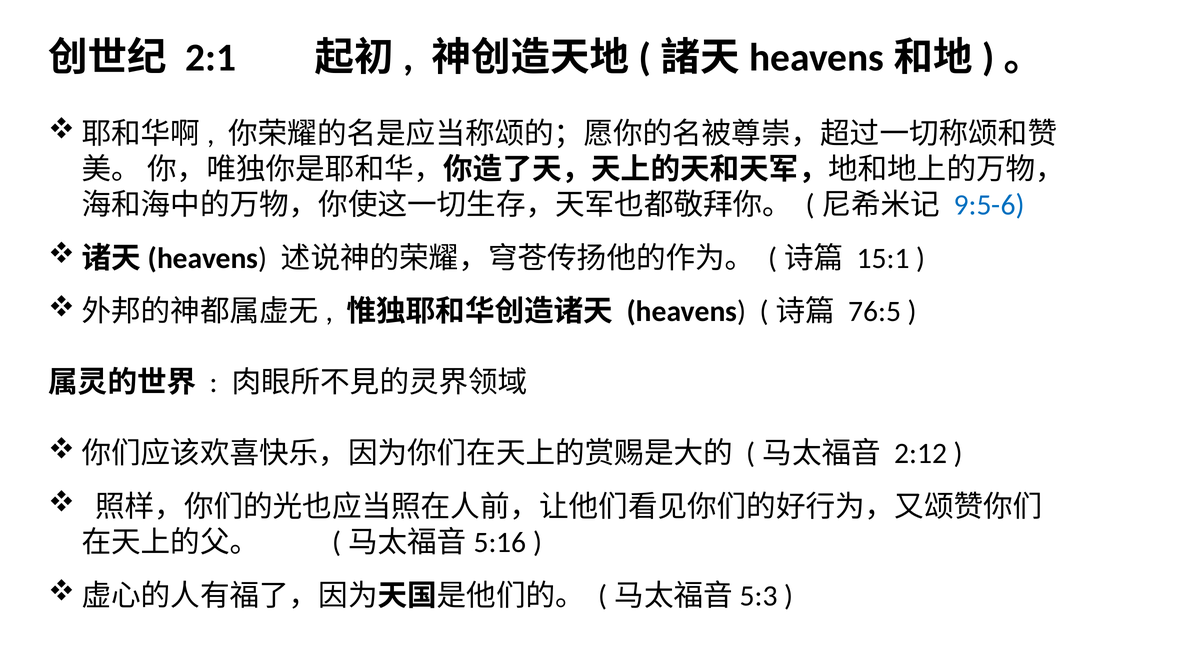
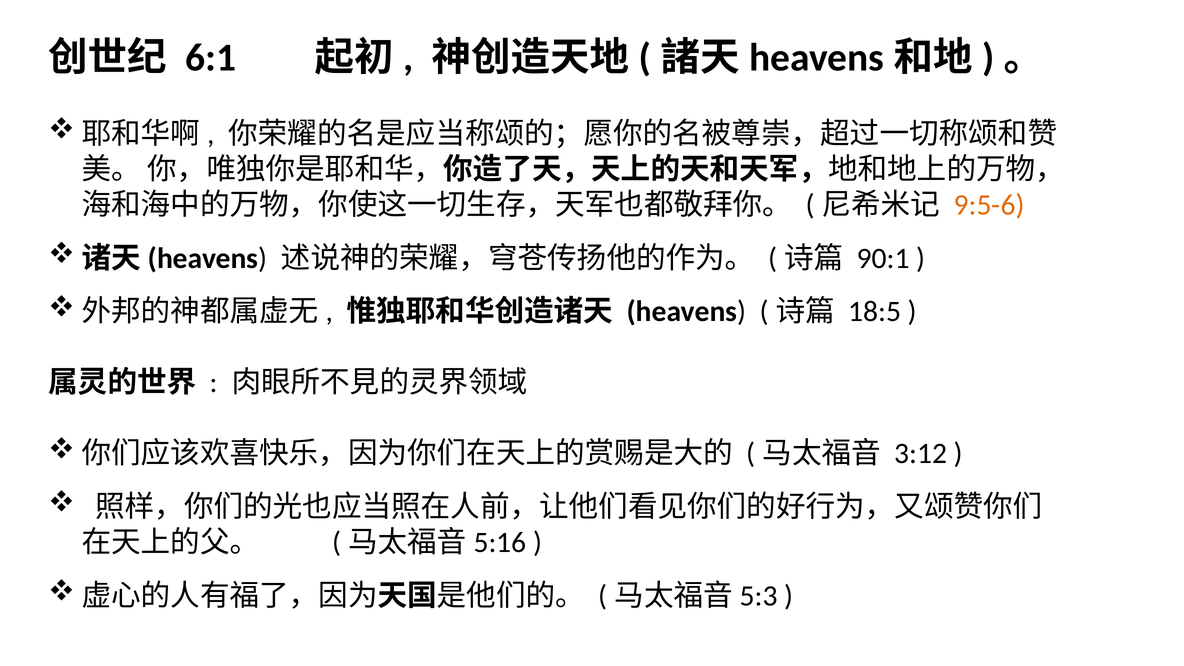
2:1: 2:1 -> 6:1
9:5-6 colour: blue -> orange
15:1: 15:1 -> 90:1
76:5: 76:5 -> 18:5
2:12: 2:12 -> 3:12
